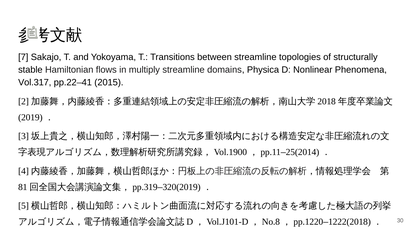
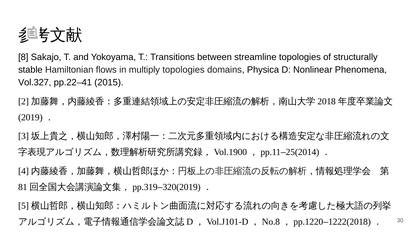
7: 7 -> 8
multiply streamline: streamline -> topologies
Vol.317: Vol.317 -> Vol.327
